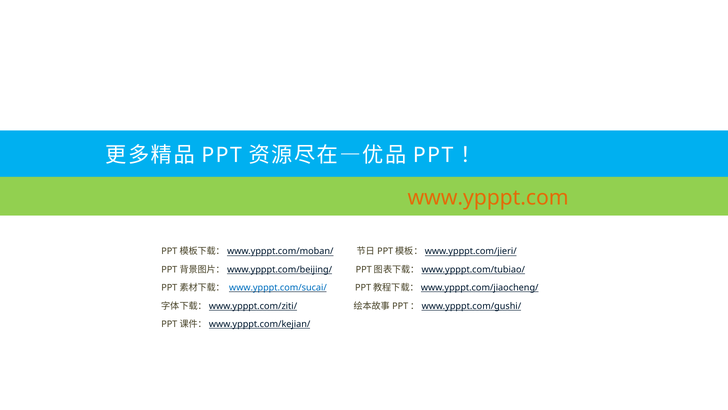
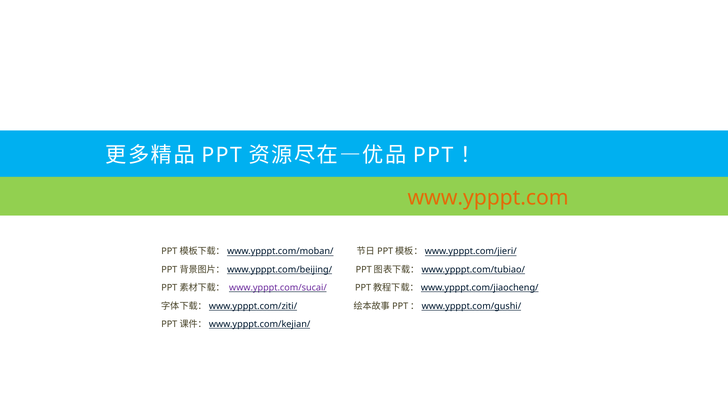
www.ypppt.com/sucai/ colour: blue -> purple
